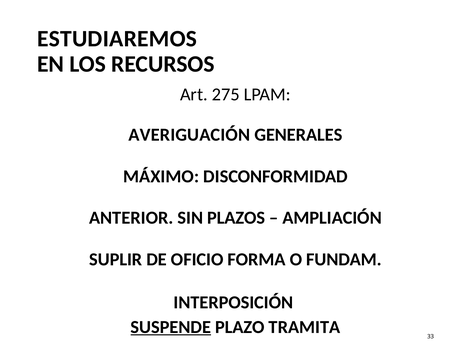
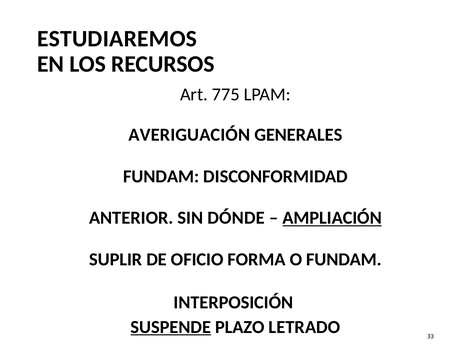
275: 275 -> 775
MÁXIMO at (161, 176): MÁXIMO -> FUNDAM
PLAZOS: PLAZOS -> DÓNDE
AMPLIACIÓN underline: none -> present
TRAMITA: TRAMITA -> LETRADO
